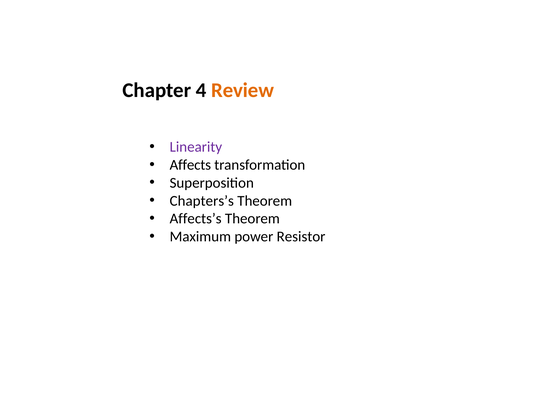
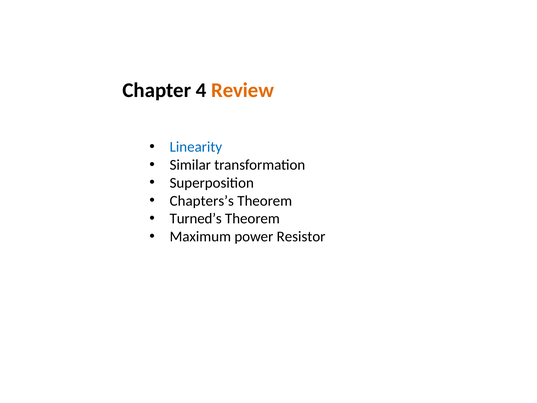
Linearity colour: purple -> blue
Affects: Affects -> Similar
Affects’s: Affects’s -> Turned’s
